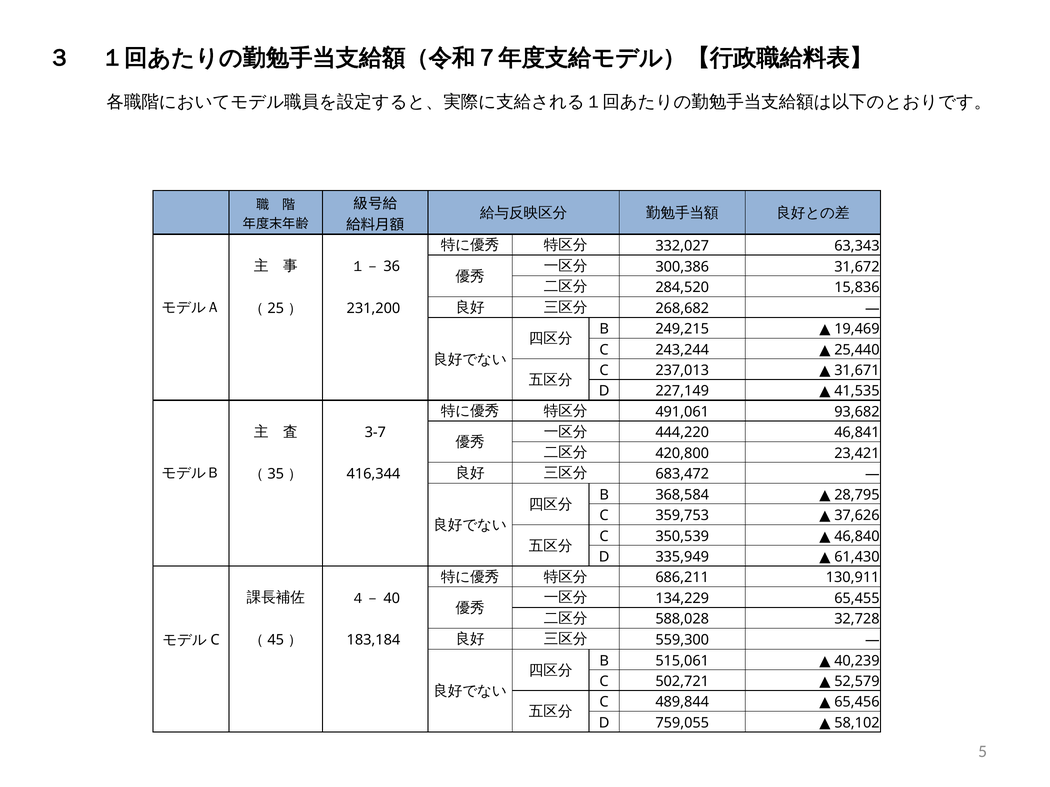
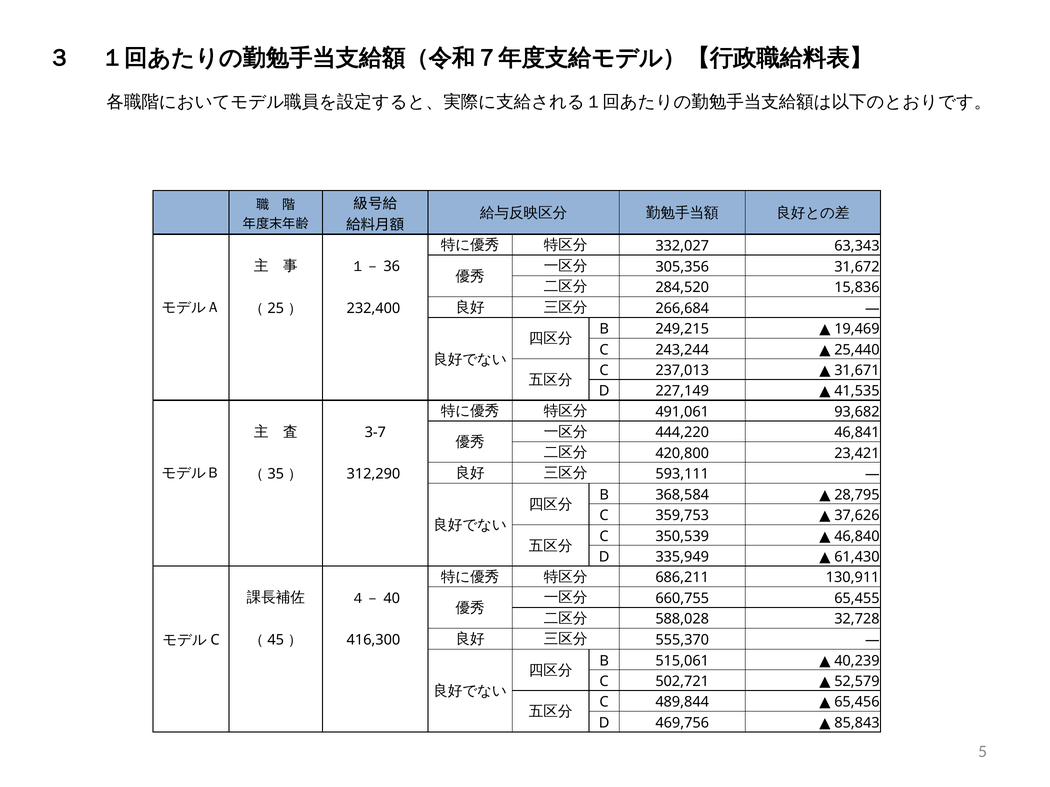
300,386: 300,386 -> 305,356
231,200: 231,200 -> 232,400
268,682: 268,682 -> 266,684
416,344: 416,344 -> 312,290
683,472: 683,472 -> 593,111
134,229: 134,229 -> 660,755
183,184: 183,184 -> 416,300
559,300: 559,300 -> 555,370
759,055: 759,055 -> 469,756
58,102: 58,102 -> 85,843
